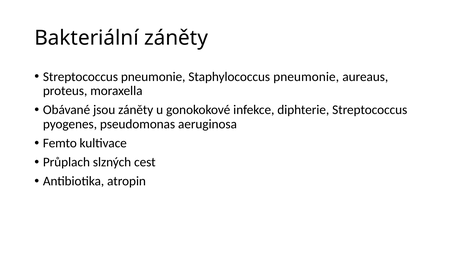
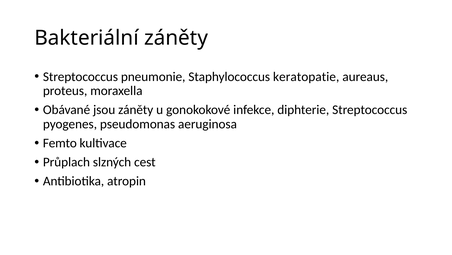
Staphylococcus pneumonie: pneumonie -> keratopatie
